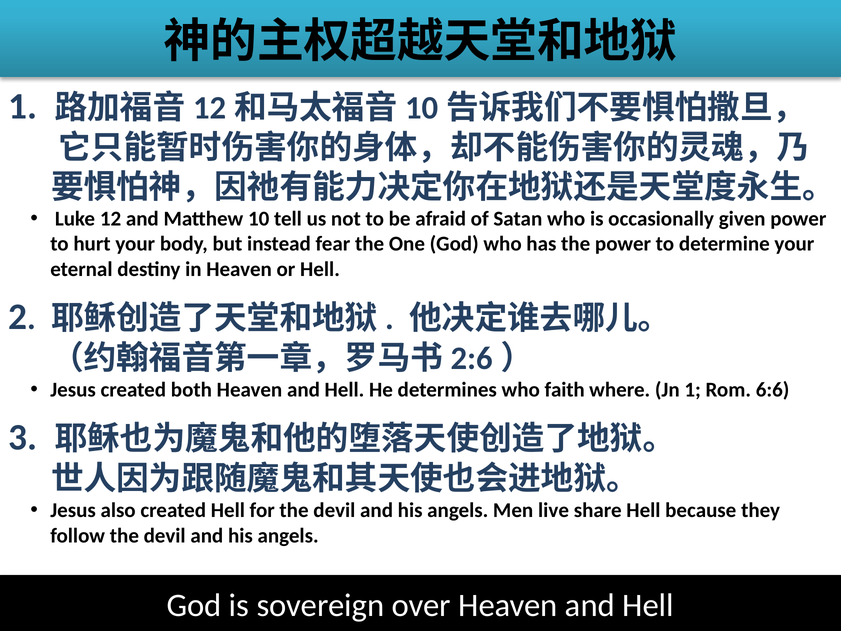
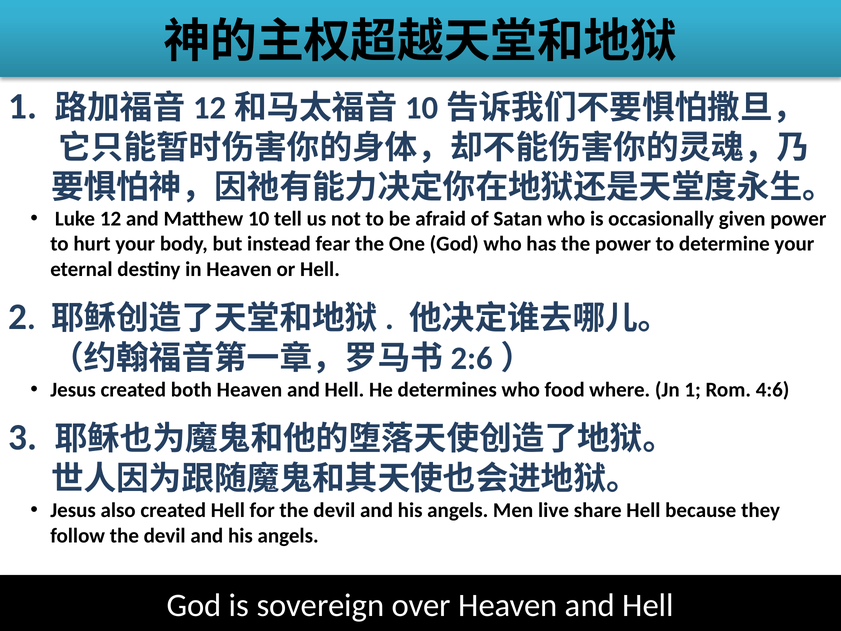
faith: faith -> food
6:6: 6:6 -> 4:6
